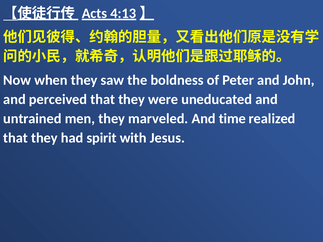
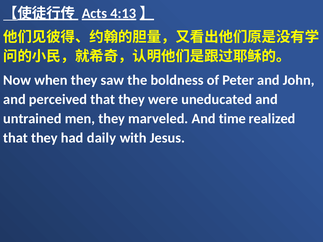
spirit: spirit -> daily
